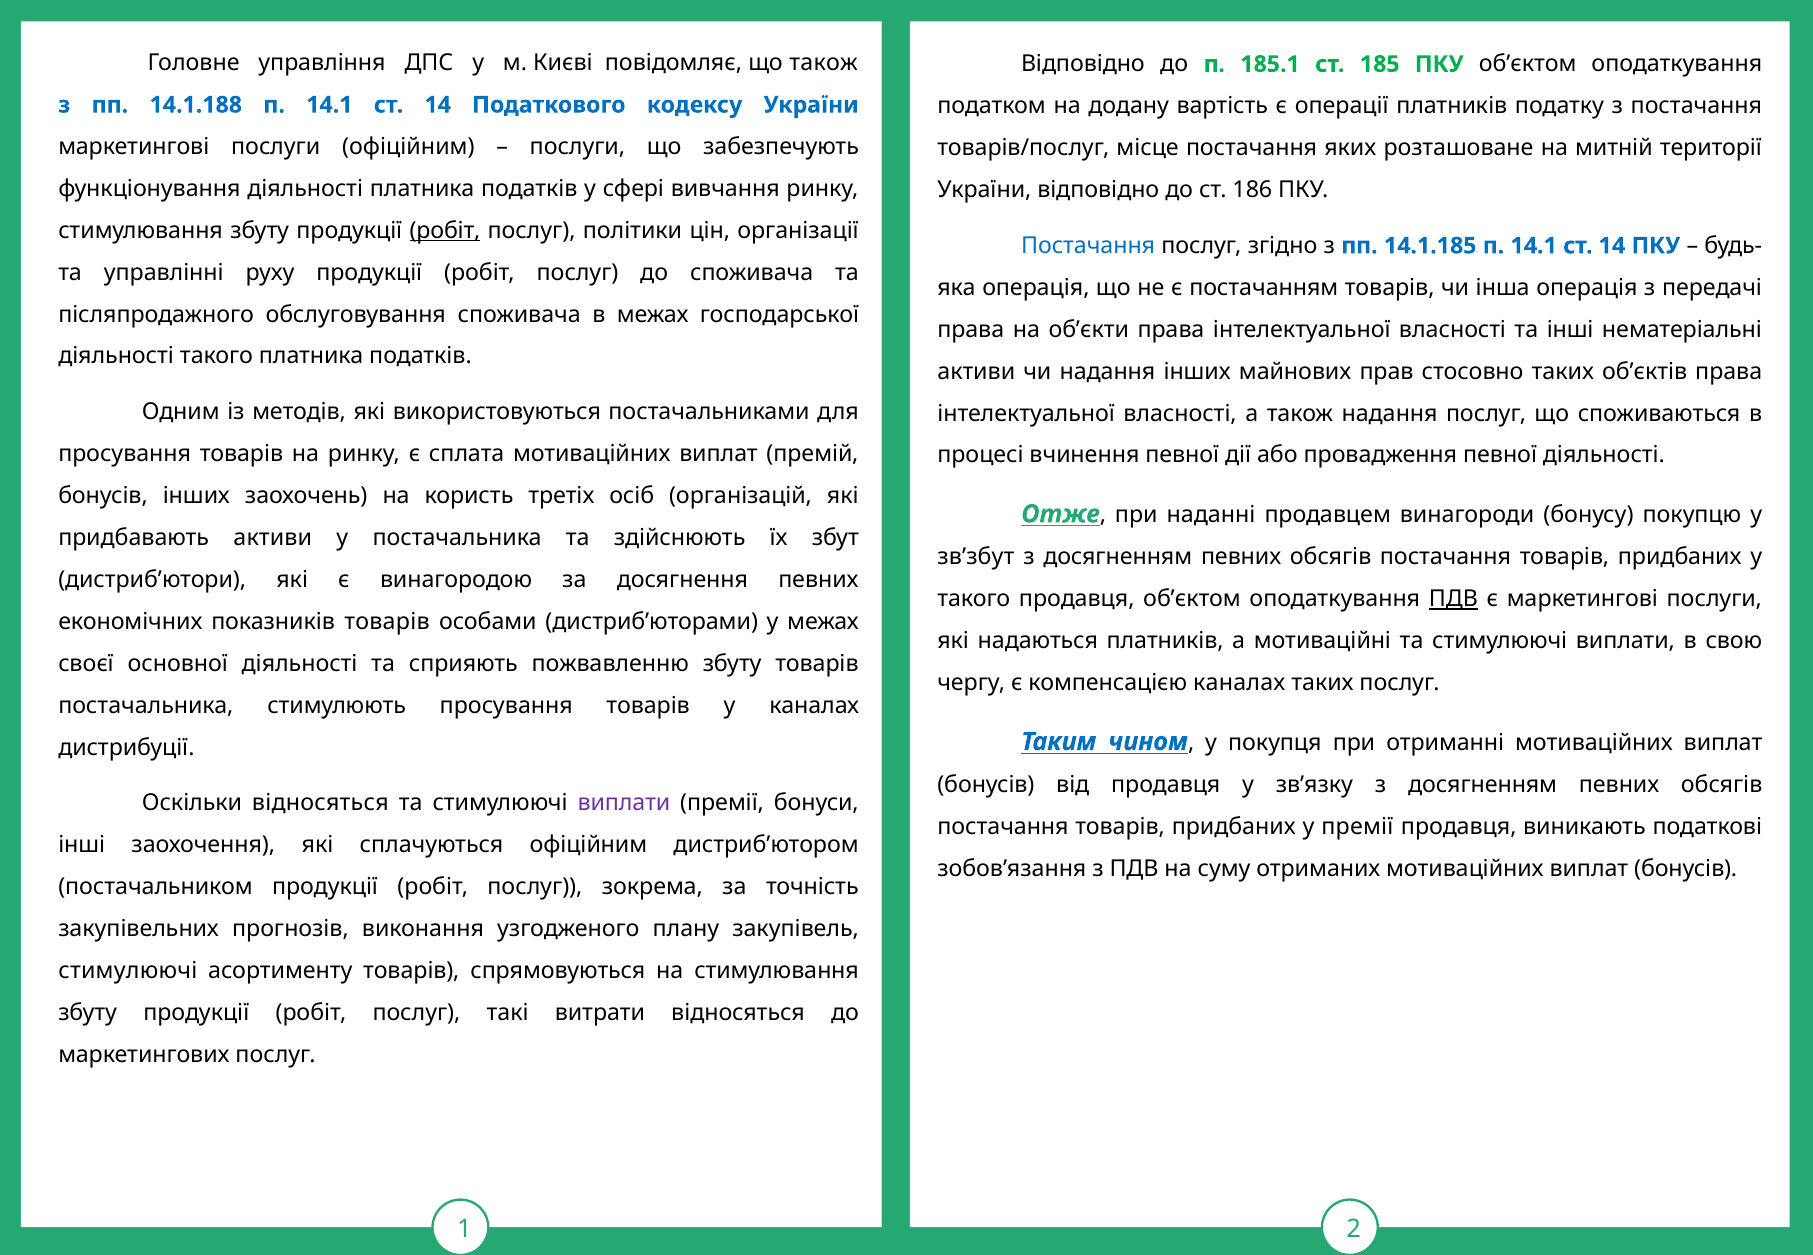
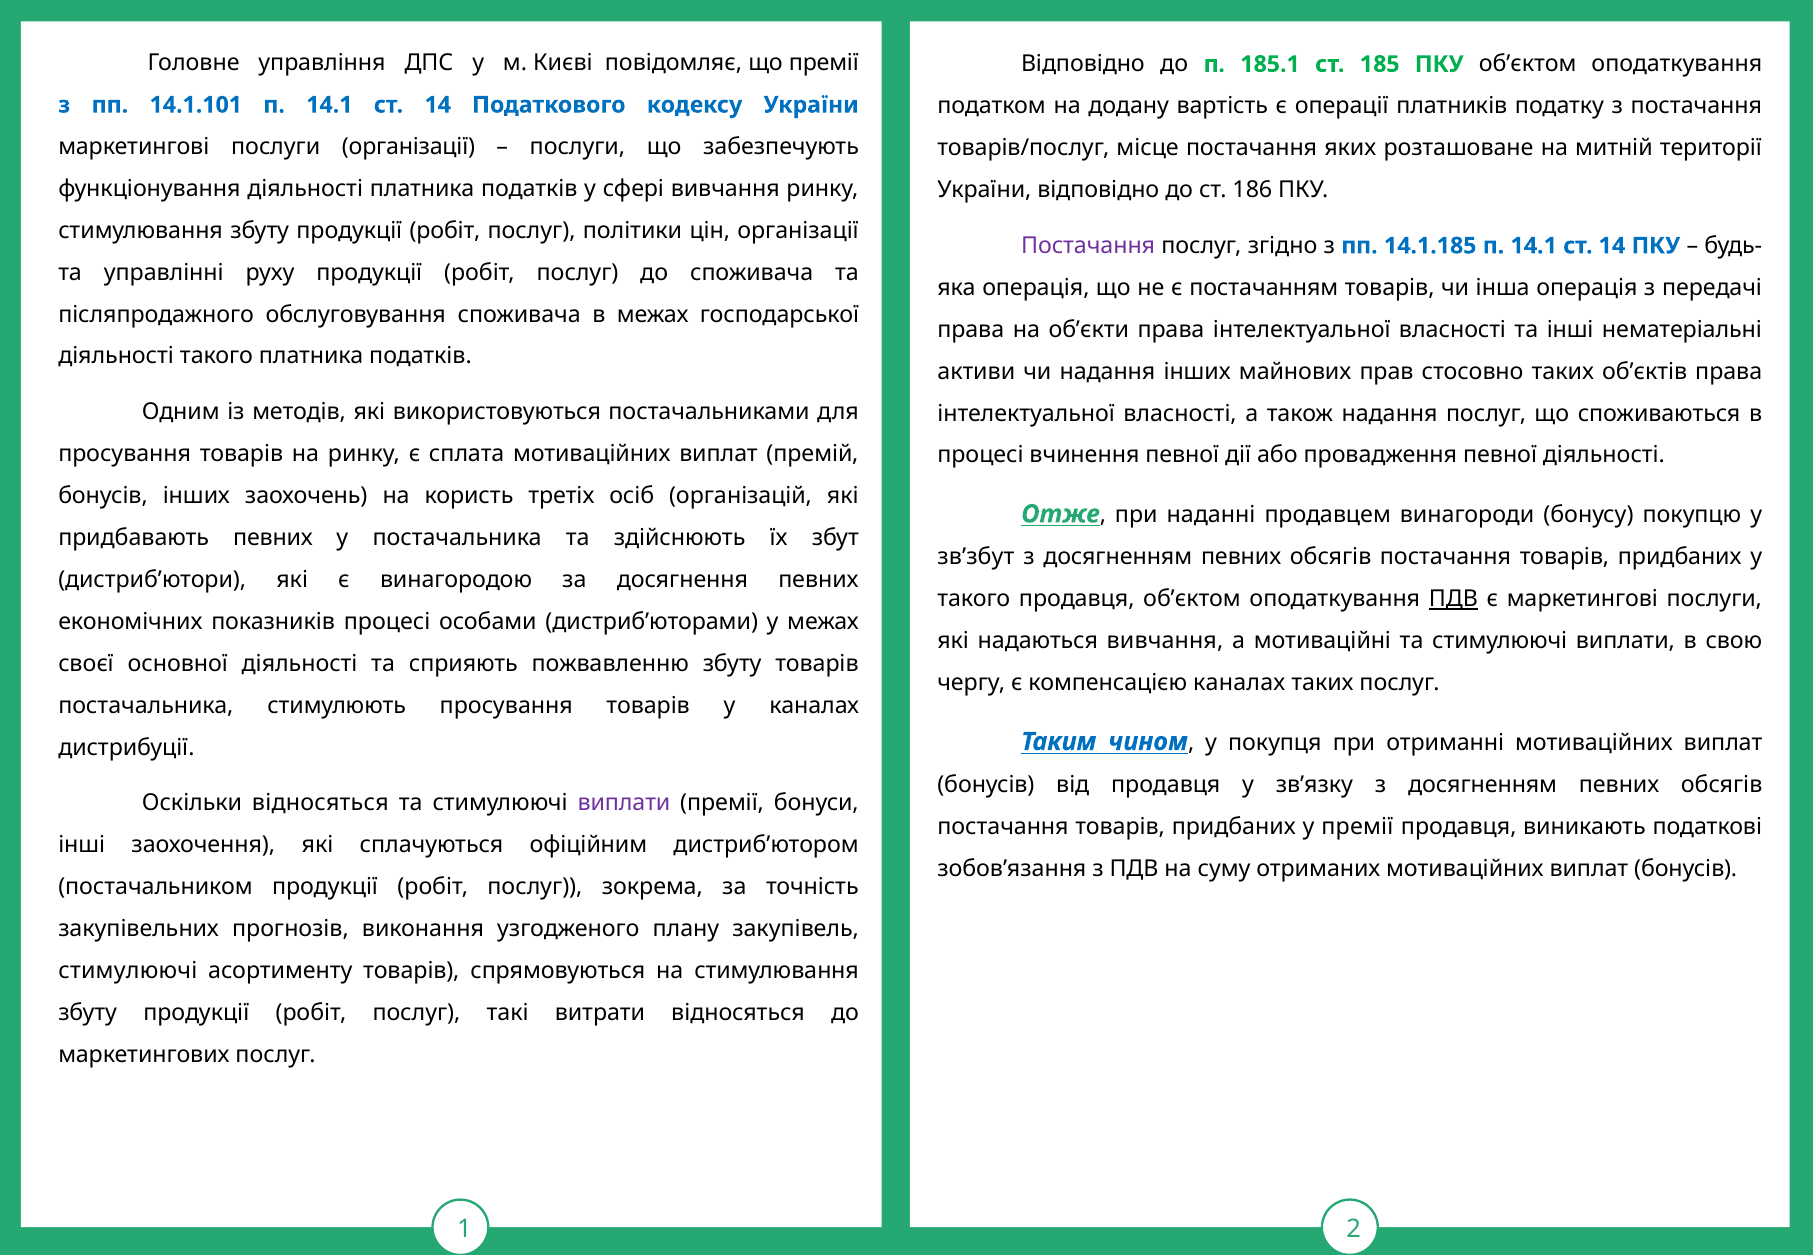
що також: також -> премії
14.1.188: 14.1.188 -> 14.1.101
послуги офіційним: офіційним -> організації
робіт at (445, 231) underline: present -> none
Постачання at (1088, 246) colour: blue -> purple
придбавають активи: активи -> певних
показників товарів: товарів -> процесі
надаються платників: платників -> вивчання
